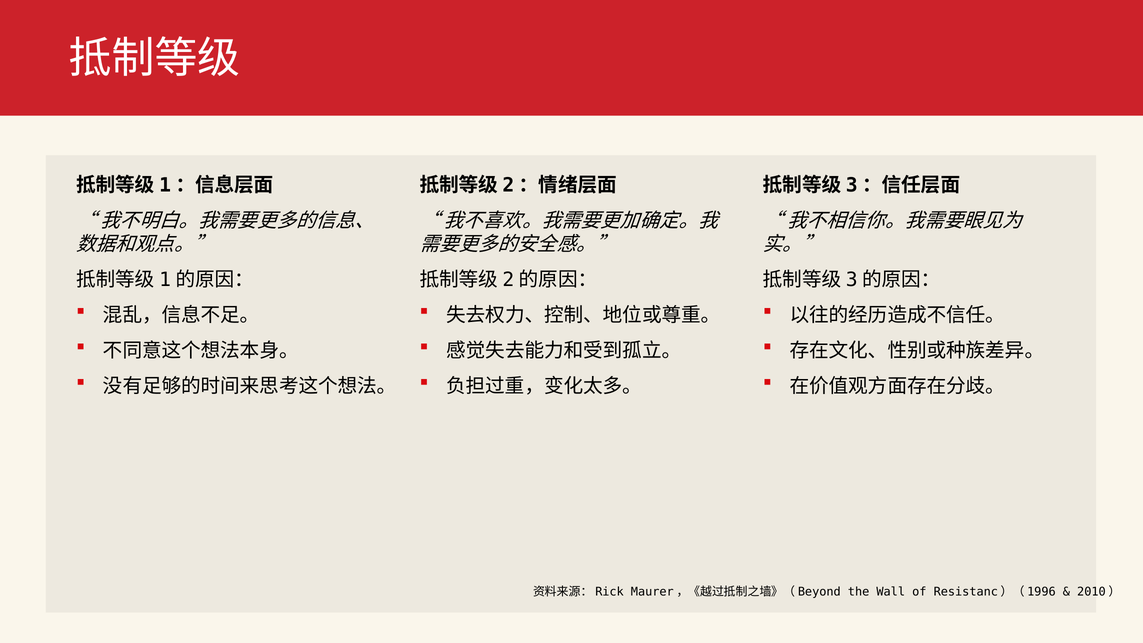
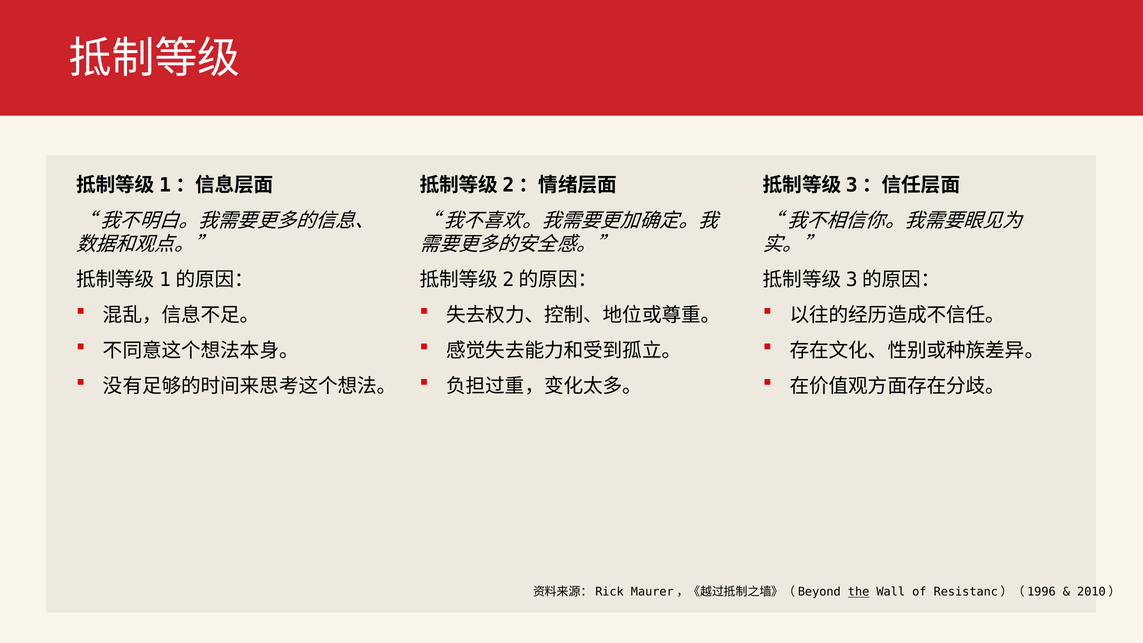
the underline: none -> present
